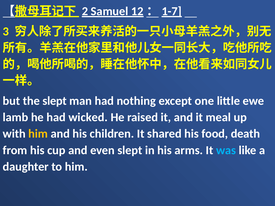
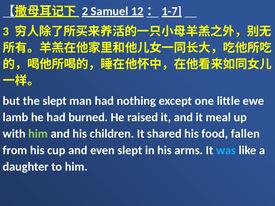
wicked: wicked -> burned
him at (38, 134) colour: yellow -> light green
death: death -> fallen
